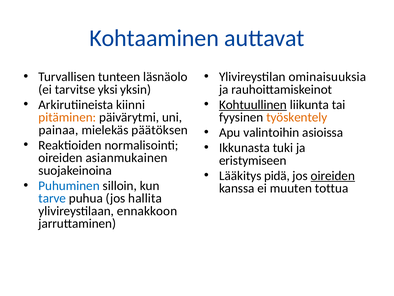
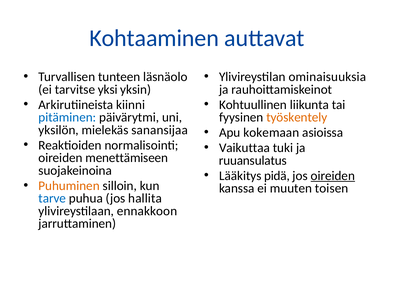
Kohtuullinen underline: present -> none
pitäminen colour: orange -> blue
painaa: painaa -> yksilön
päätöksen: päätöksen -> sanansijaa
valintoihin: valintoihin -> kokemaan
Ikkunasta: Ikkunasta -> Vaikuttaa
asianmukainen: asianmukainen -> menettämiseen
eristymiseen: eristymiseen -> ruuansulatus
Puhuminen colour: blue -> orange
tottua: tottua -> toisen
